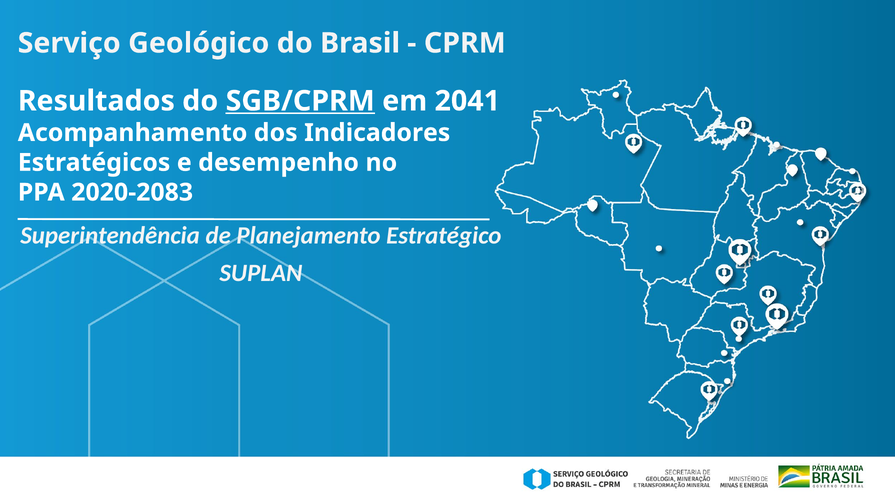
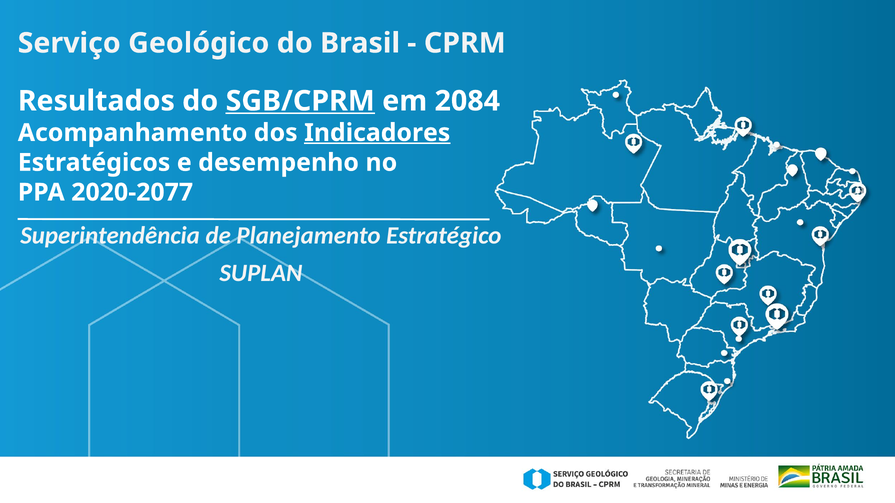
2041: 2041 -> 2084
Indicadores underline: none -> present
2020-2083: 2020-2083 -> 2020-2077
